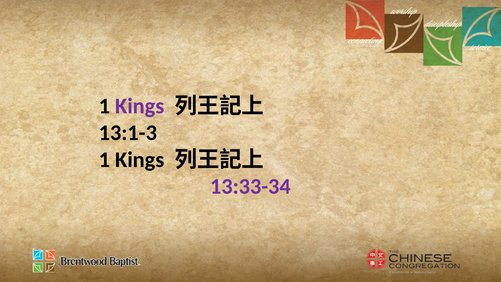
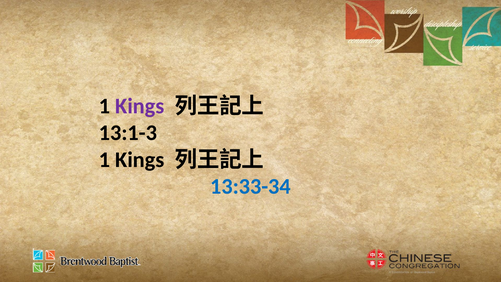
13:33-34 colour: purple -> blue
